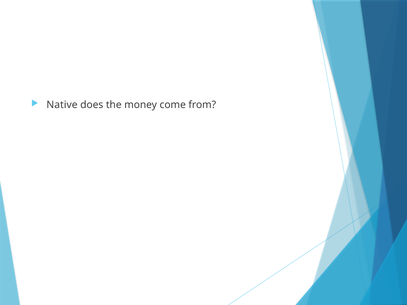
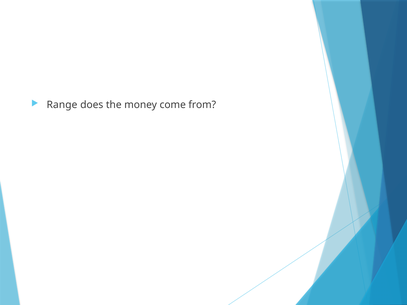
Native: Native -> Range
